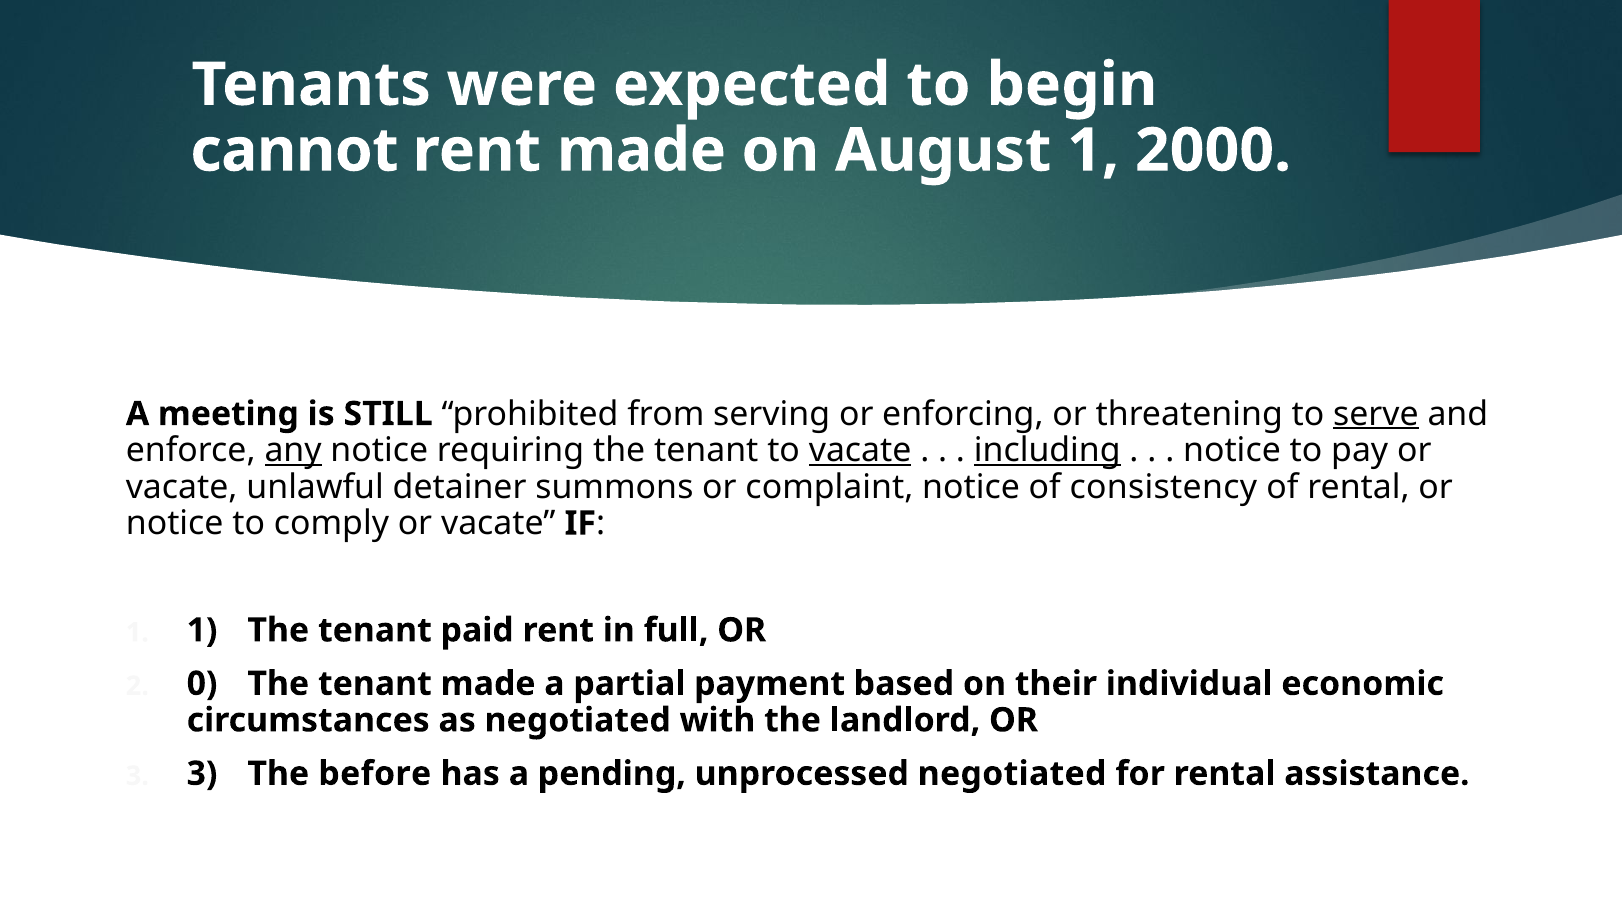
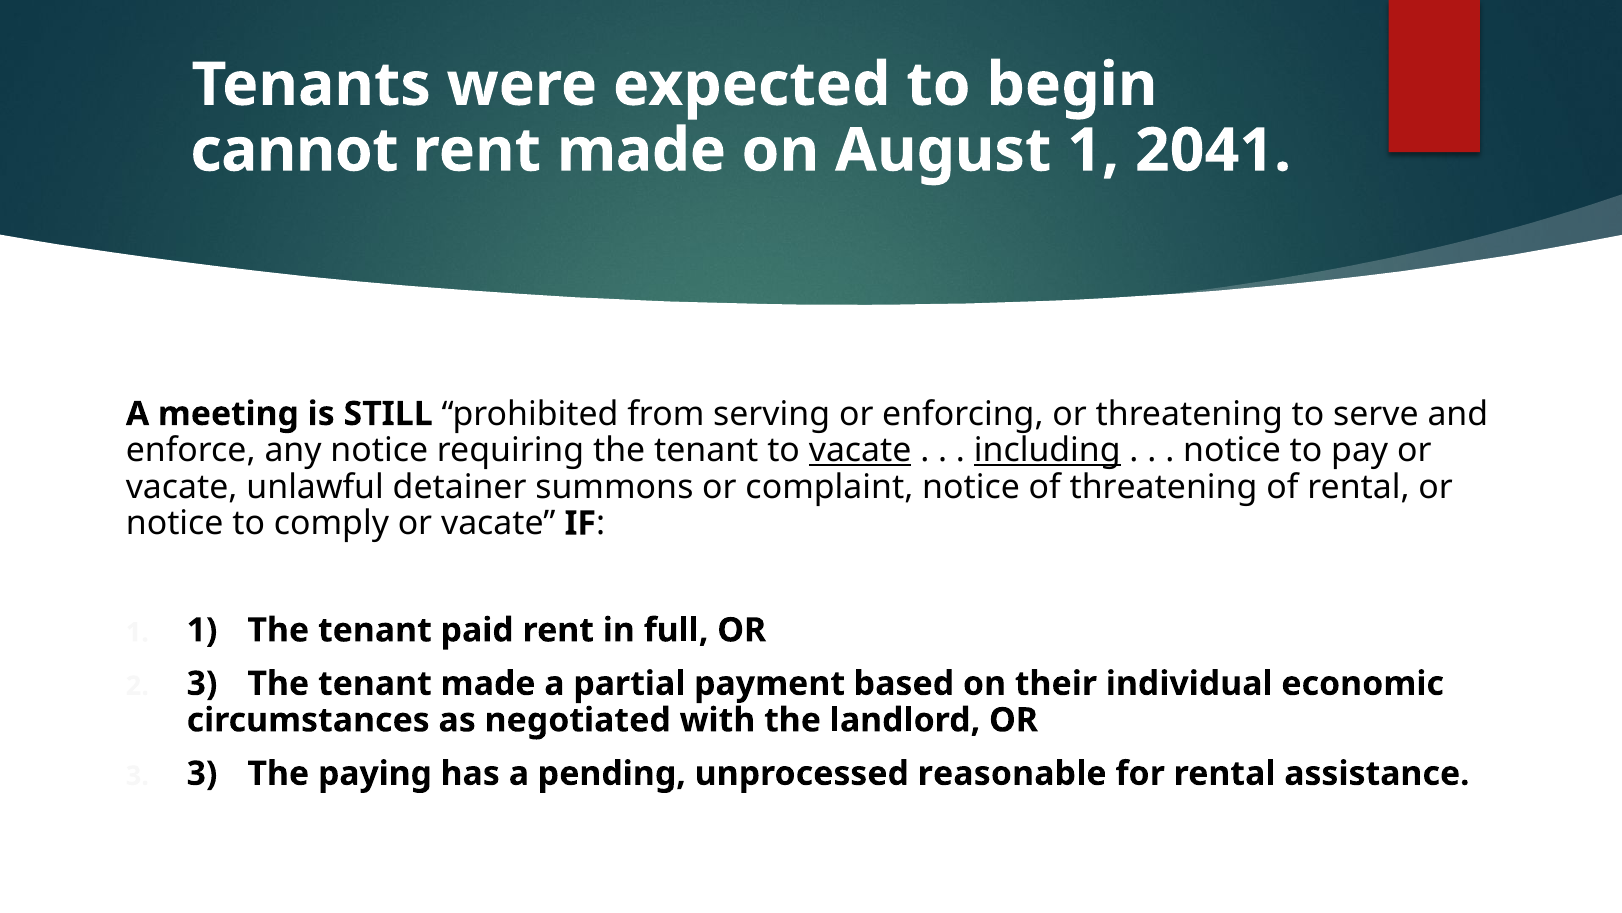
2000: 2000 -> 2041
serve underline: present -> none
any underline: present -> none
of consistency: consistency -> threatening
2 0: 0 -> 3
before: before -> paying
unprocessed negotiated: negotiated -> reasonable
